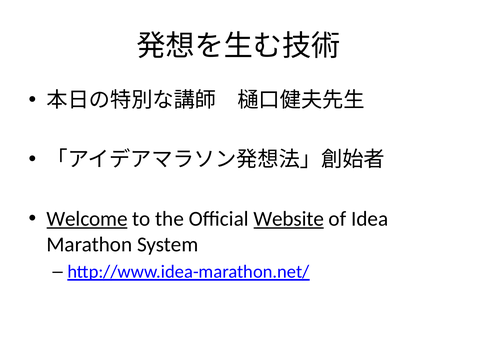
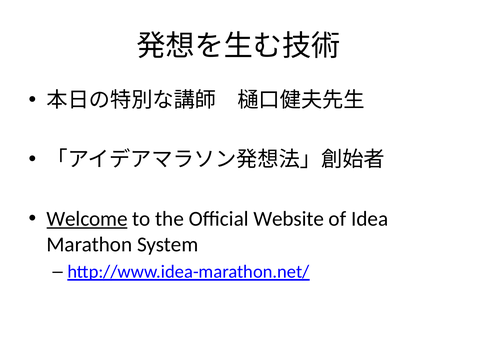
Website underline: present -> none
